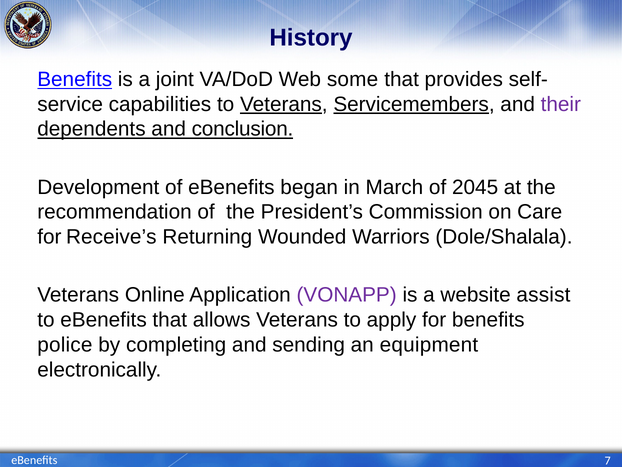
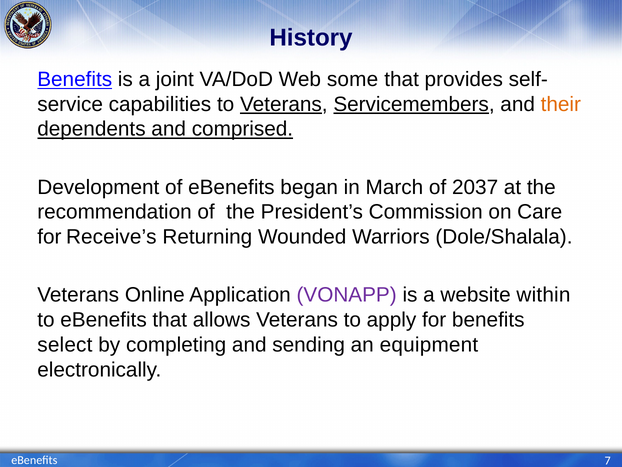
their colour: purple -> orange
conclusion: conclusion -> comprised
2045: 2045 -> 2037
assist: assist -> within
police: police -> select
